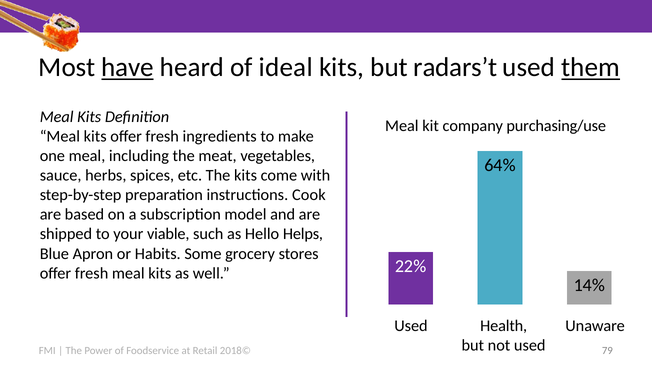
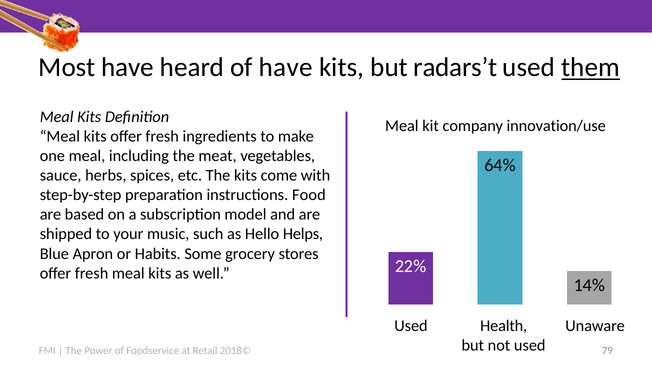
have at (128, 67) underline: present -> none
of ideal: ideal -> have
purchasing/use: purchasing/use -> innovation/use
Cook: Cook -> Food
viable: viable -> music
